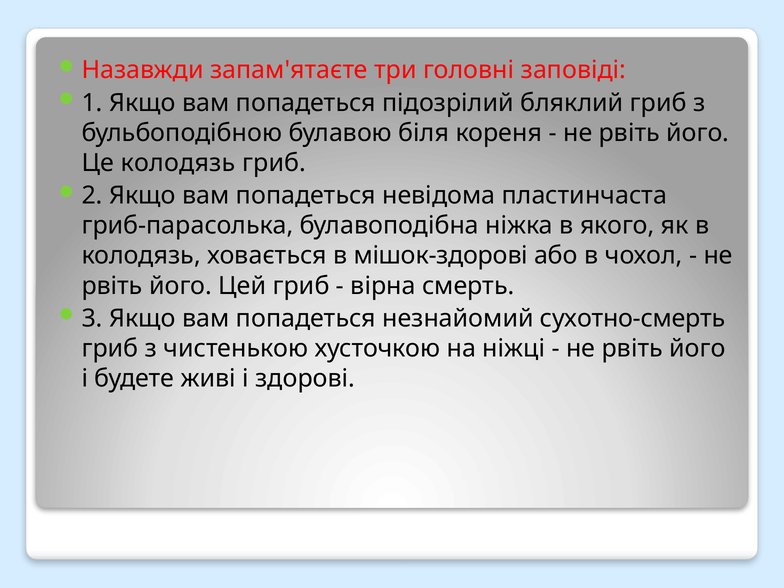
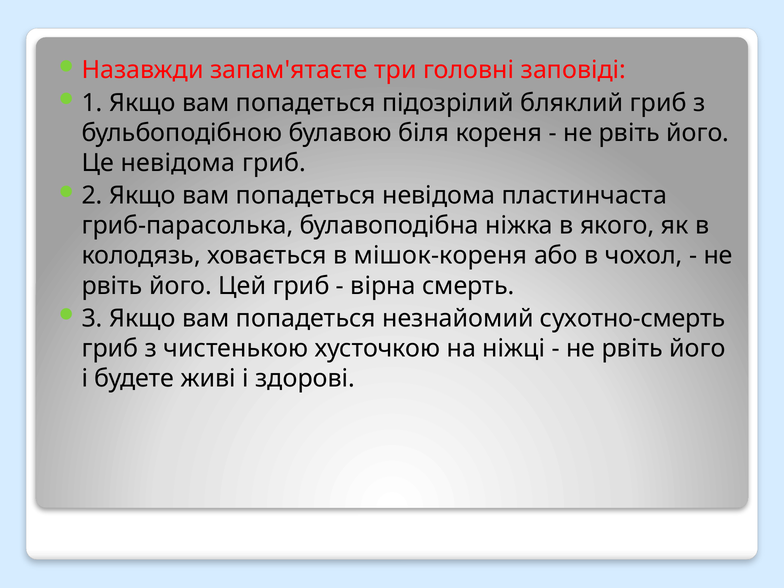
Це колодязь: колодязь -> невідома
мішок-здорові: мішок-здорові -> мішок-кореня
